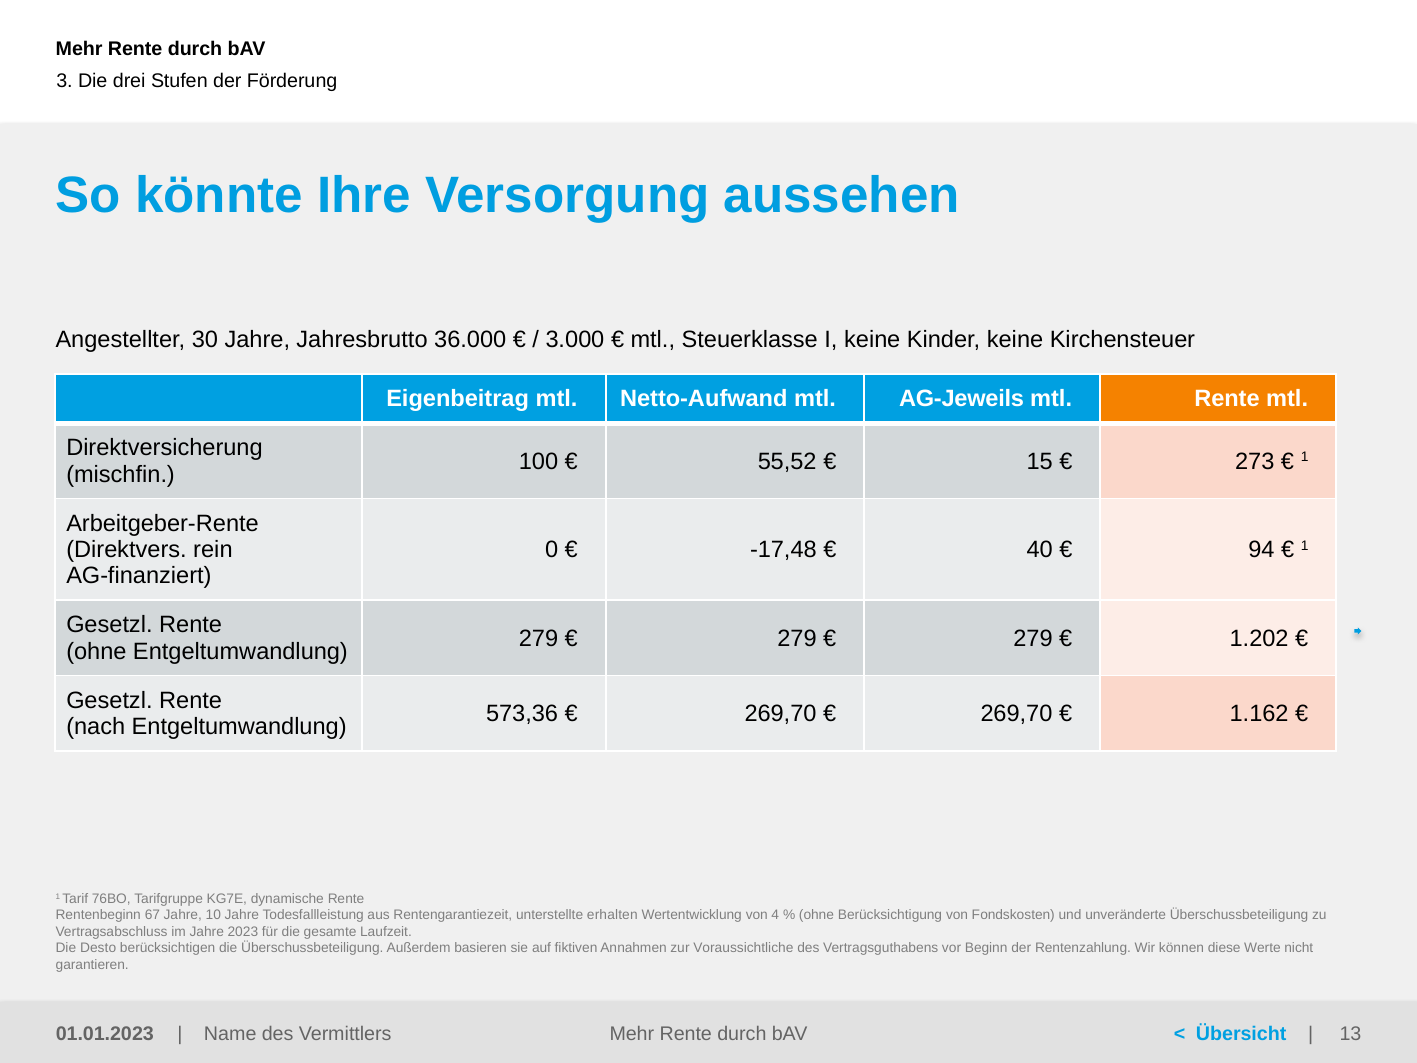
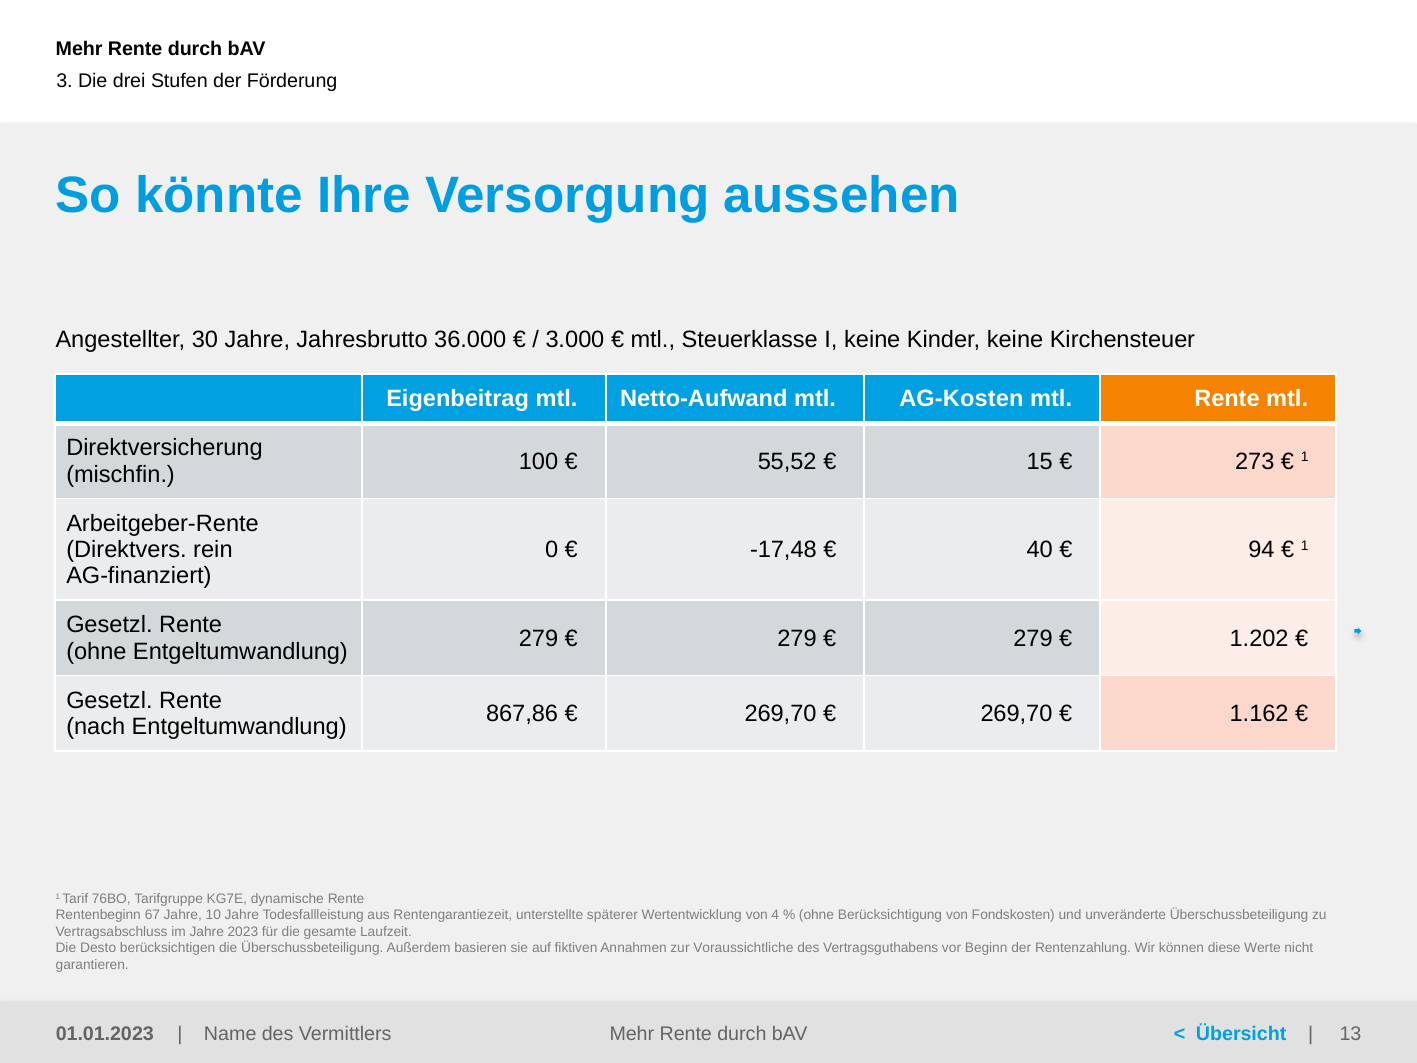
AG-Jeweils: AG-Jeweils -> AG-Kosten
573,36: 573,36 -> 867,86
erhalten: erhalten -> späterer
